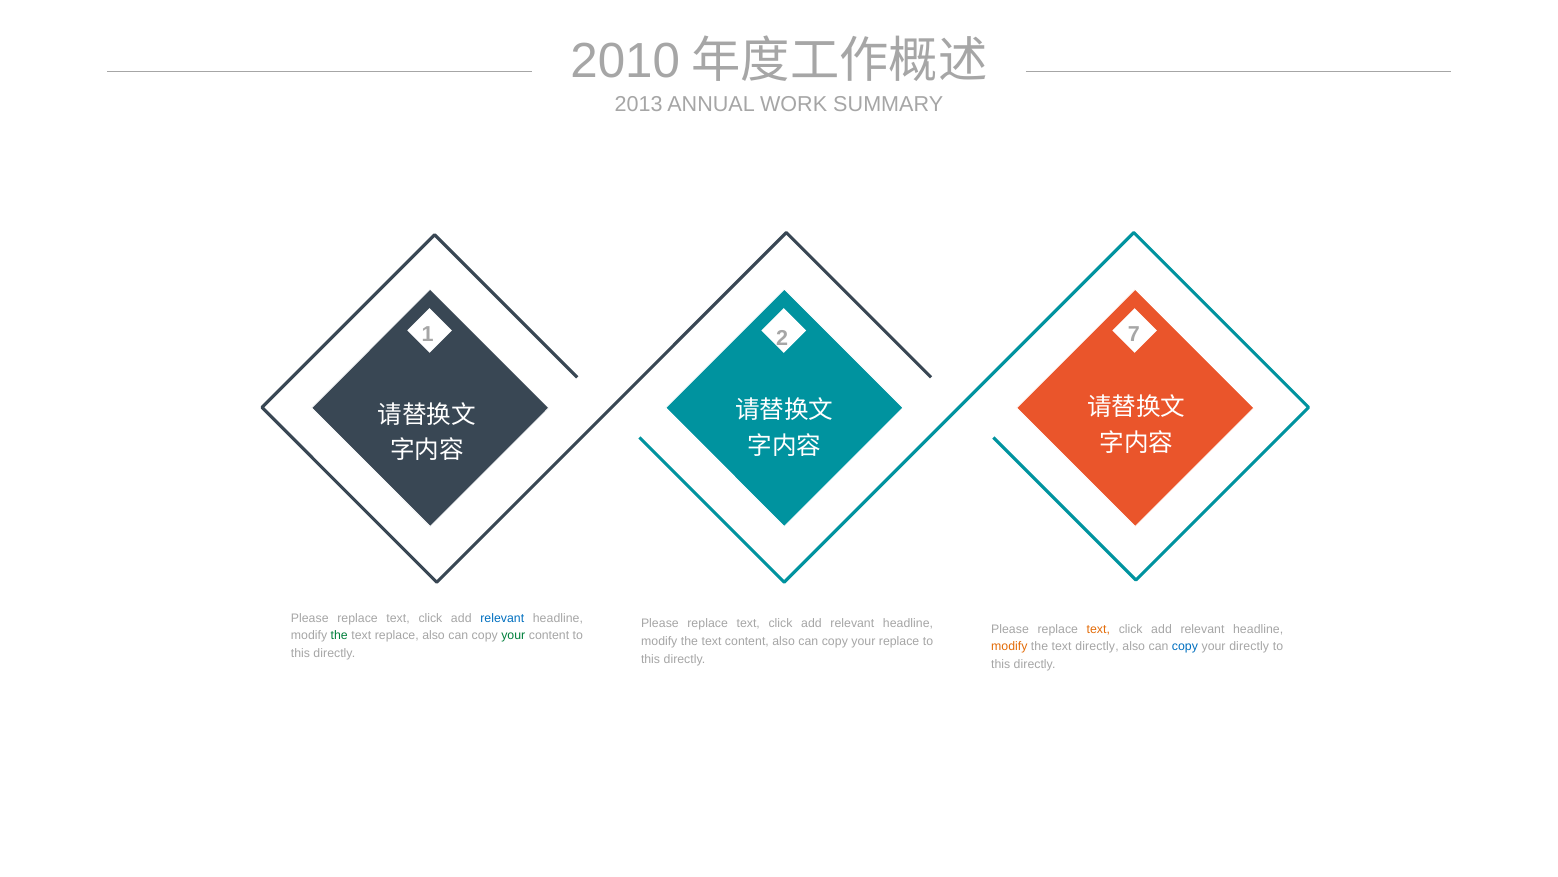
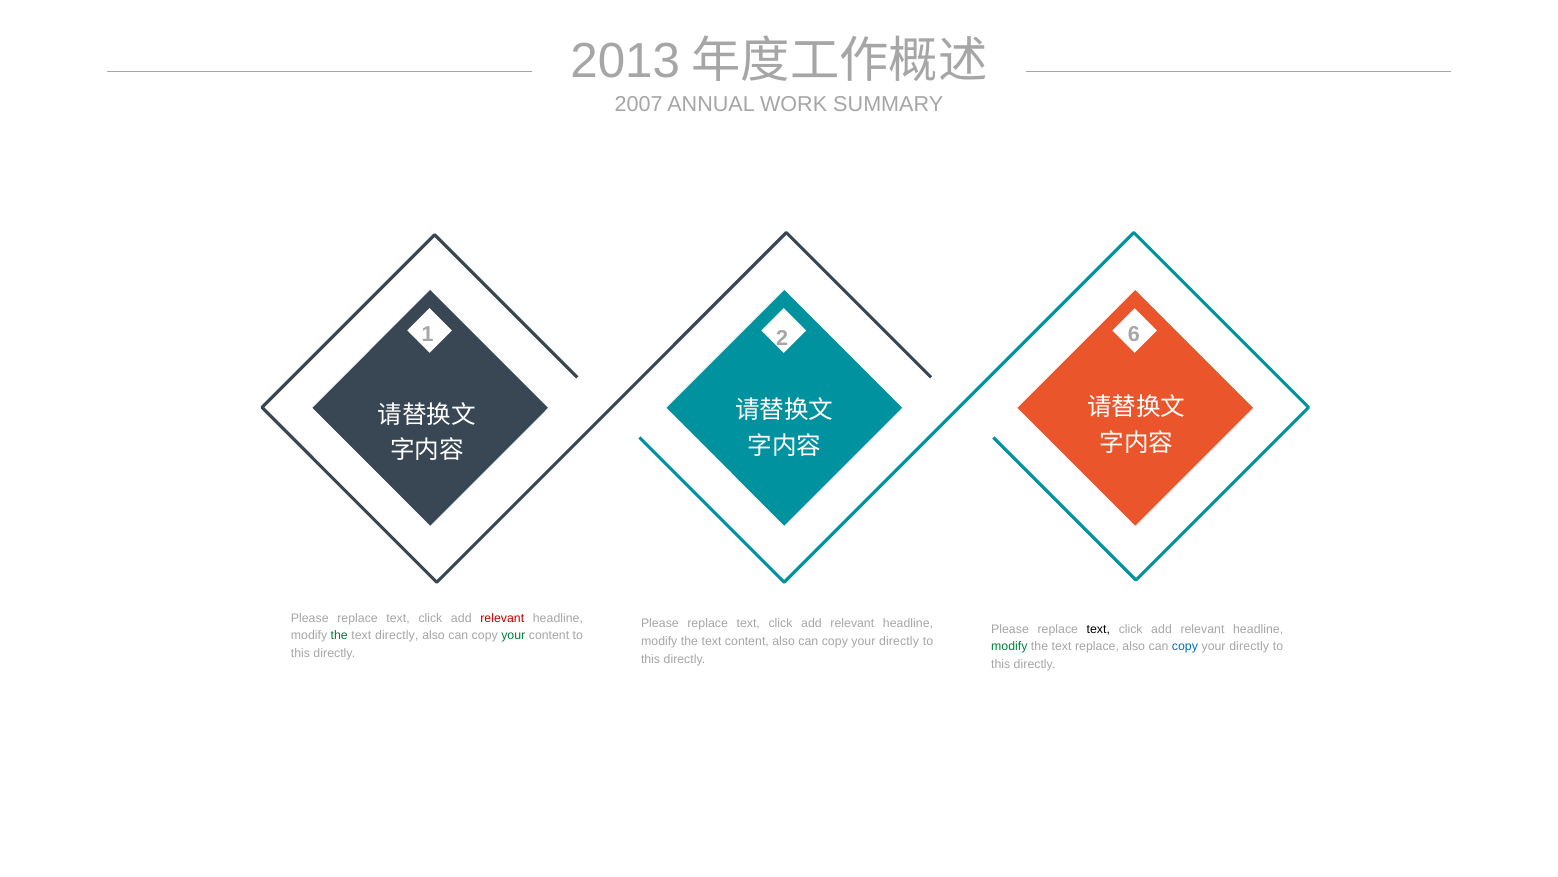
2010: 2010 -> 2013
2013: 2013 -> 2007
7: 7 -> 6
relevant at (502, 618) colour: blue -> red
text at (1098, 629) colour: orange -> black
text replace: replace -> directly
replace at (899, 641): replace -> directly
modify at (1009, 646) colour: orange -> green
text directly: directly -> replace
